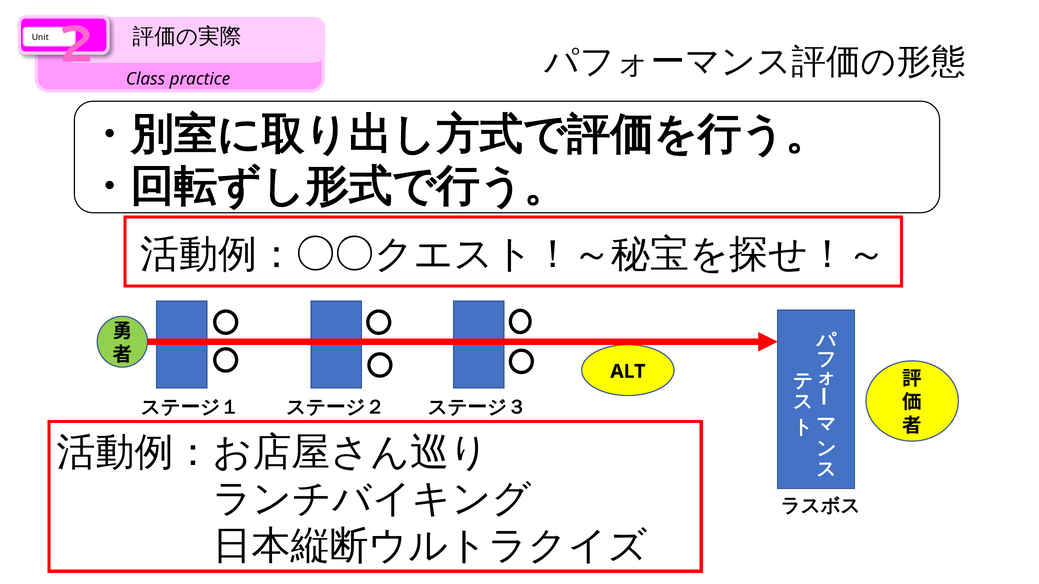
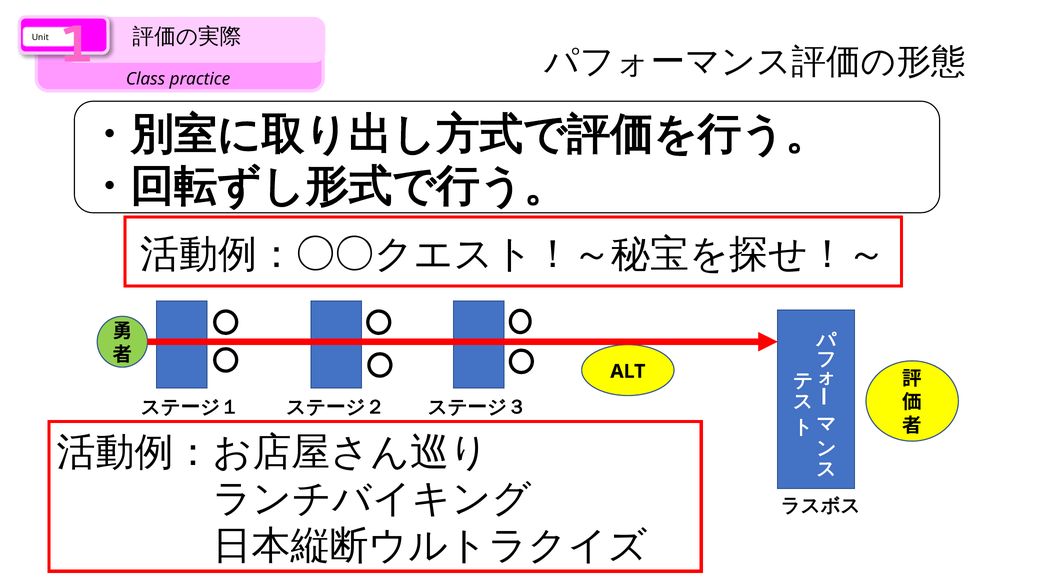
2: 2 -> 1
